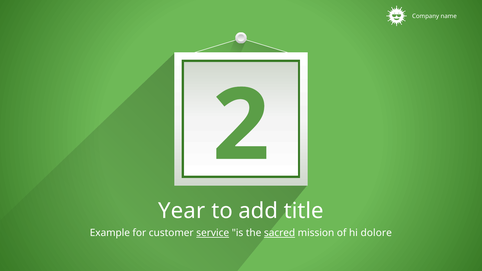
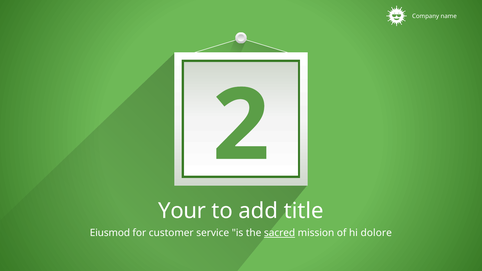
Year: Year -> Your
Example: Example -> Eiusmod
service underline: present -> none
